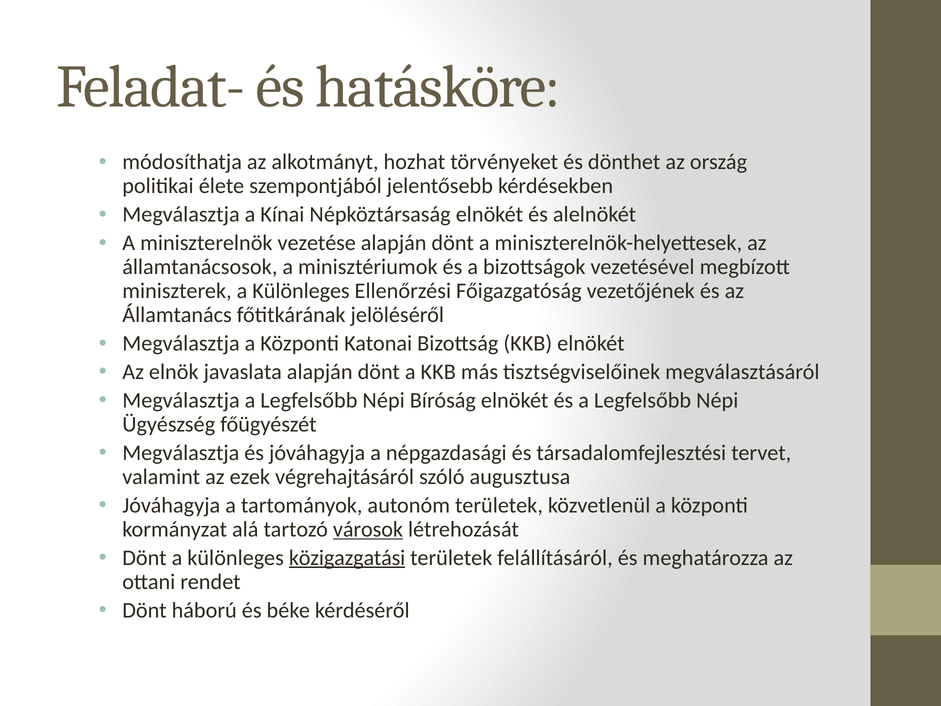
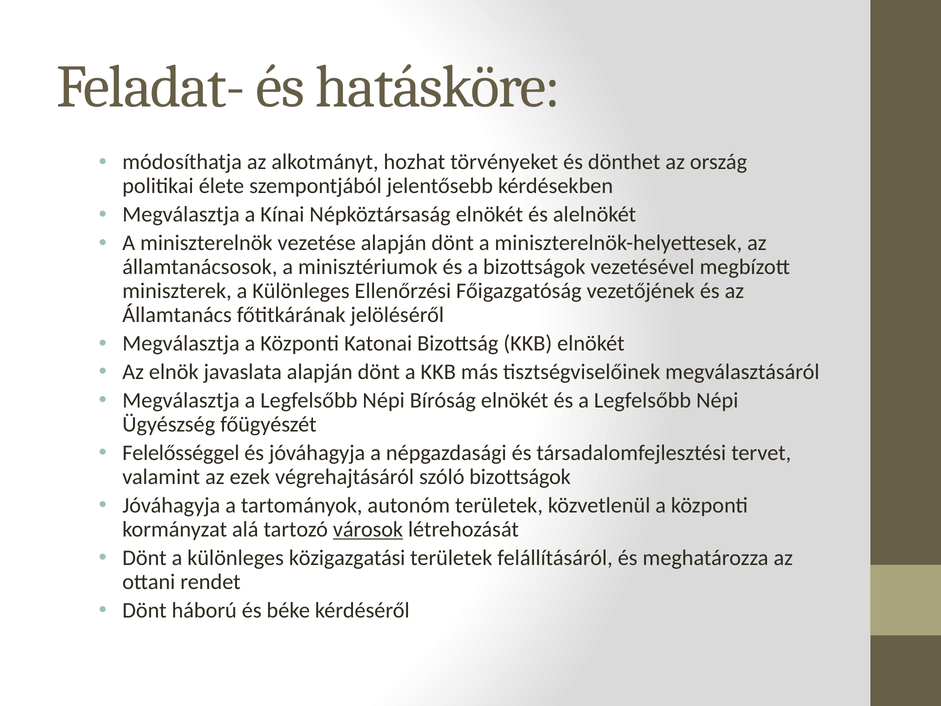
Megválasztja at (181, 453): Megválasztja -> Felelősséggel
szóló augusztusa: augusztusa -> bizottságok
közigazgatási underline: present -> none
